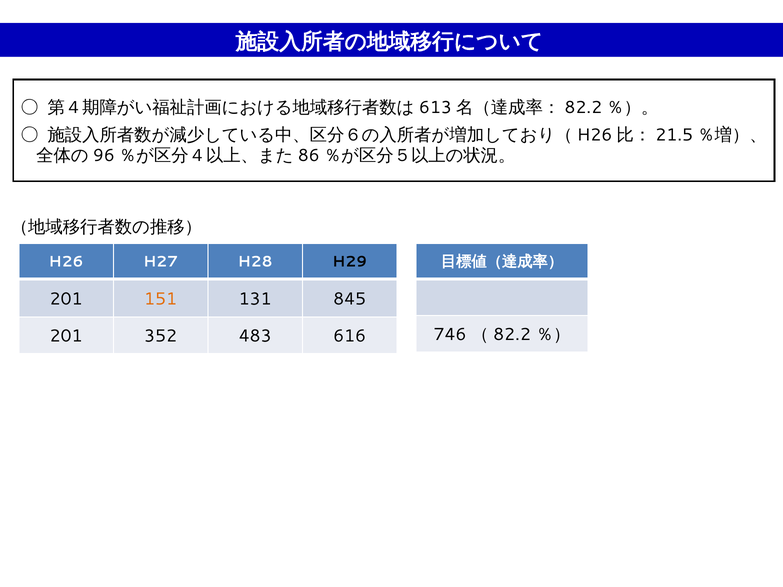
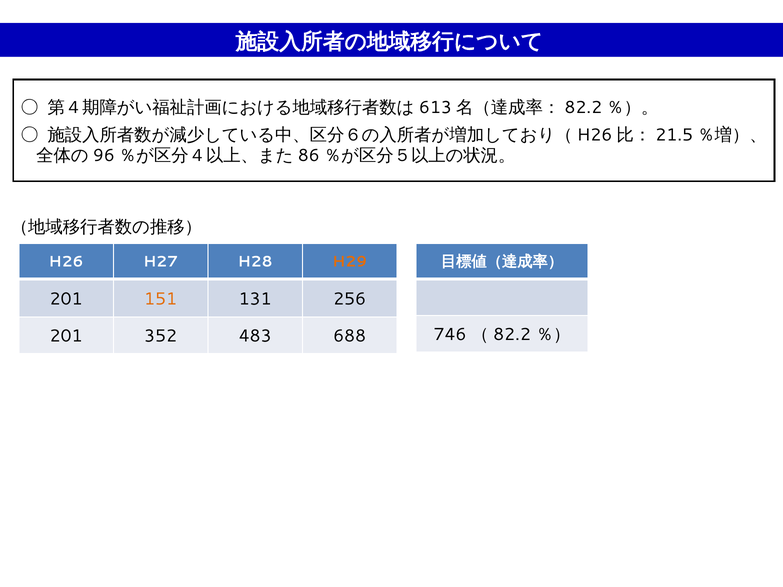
H29 colour: black -> orange
845: 845 -> 256
616: 616 -> 688
